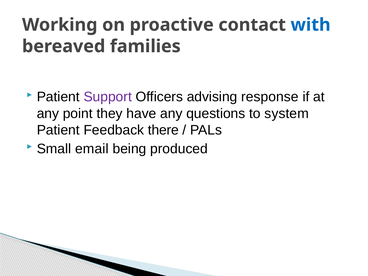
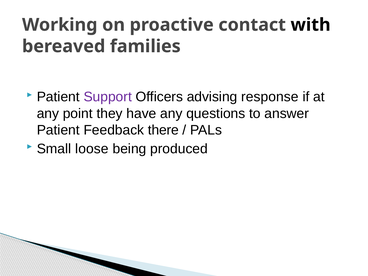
with colour: blue -> black
system: system -> answer
email: email -> loose
